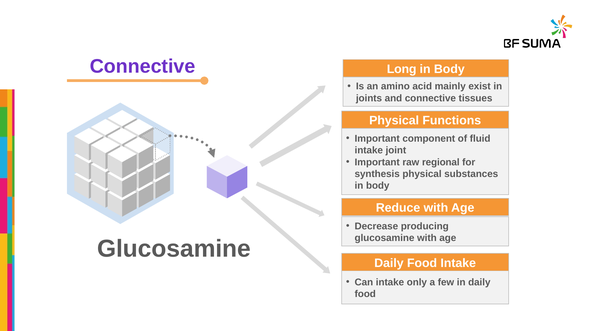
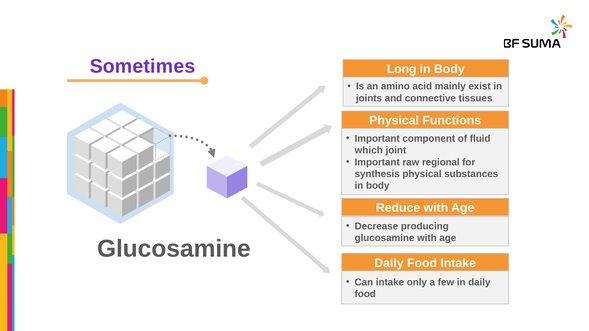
Connective at (143, 67): Connective -> Sometimes
intake at (369, 151): intake -> which
